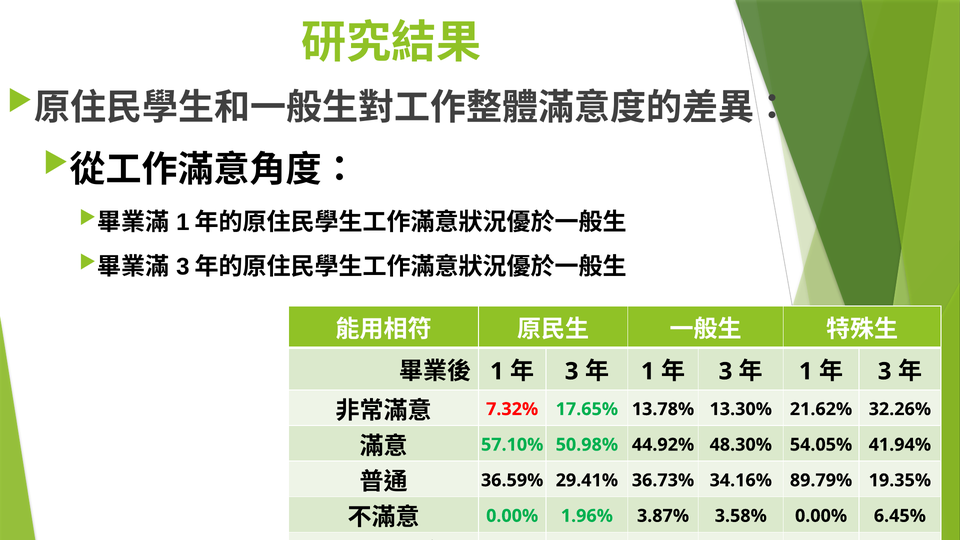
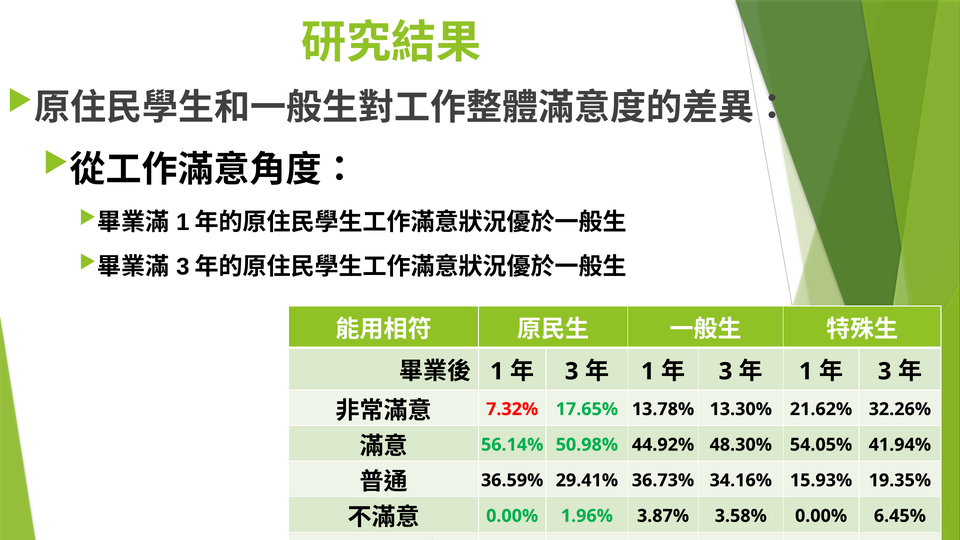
57.10%: 57.10% -> 56.14%
89.79%: 89.79% -> 15.93%
